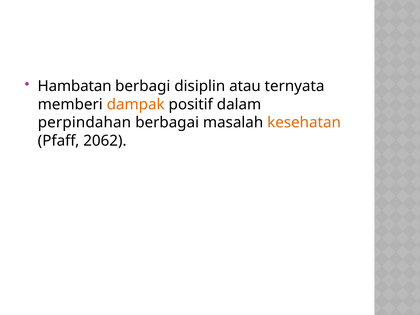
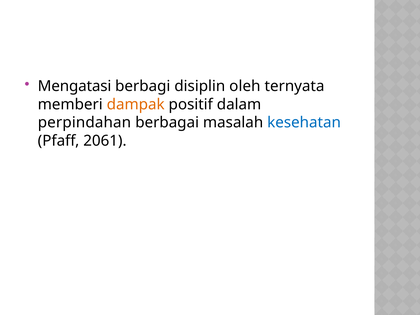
Hambatan: Hambatan -> Mengatasi
atau: atau -> oleh
kesehatan colour: orange -> blue
2062: 2062 -> 2061
